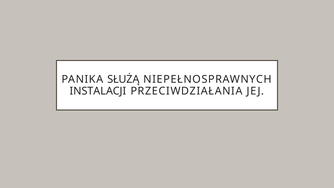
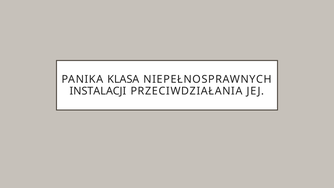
SŁUŻĄ: SŁUŻĄ -> KLASA
